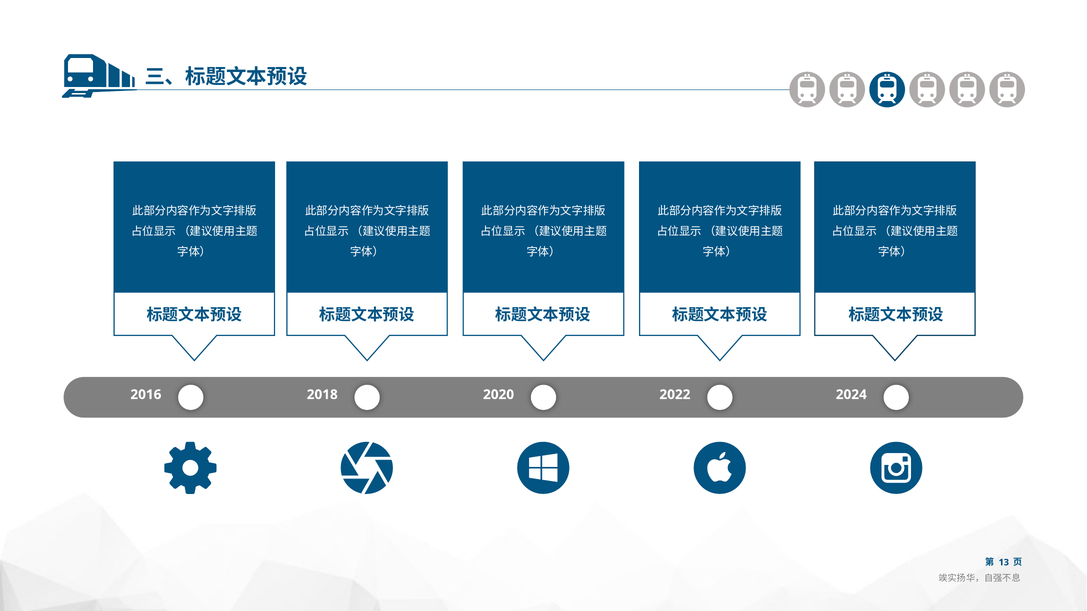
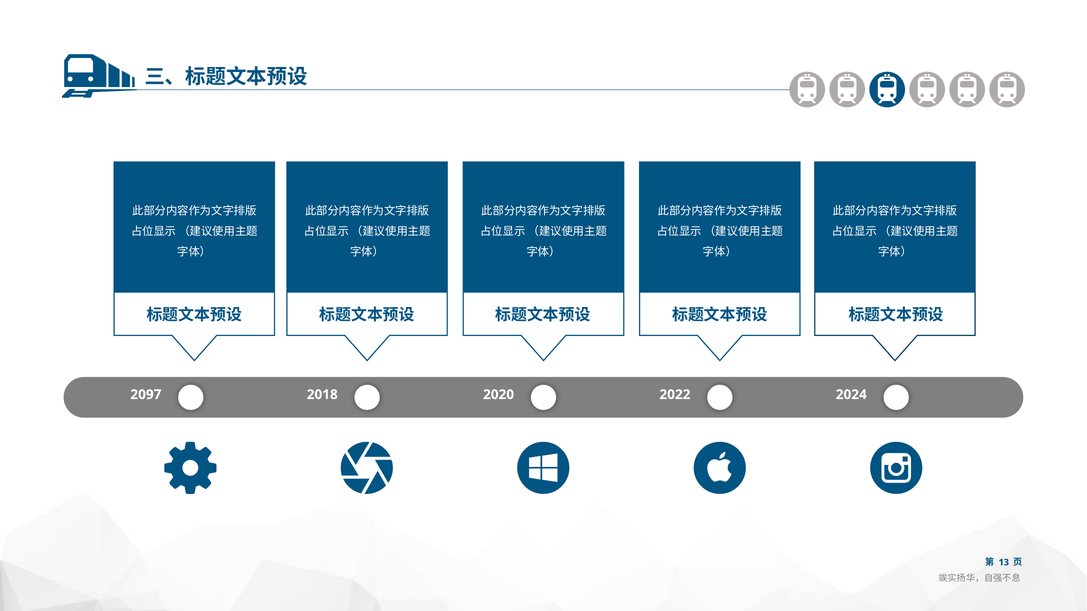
2016: 2016 -> 2097
